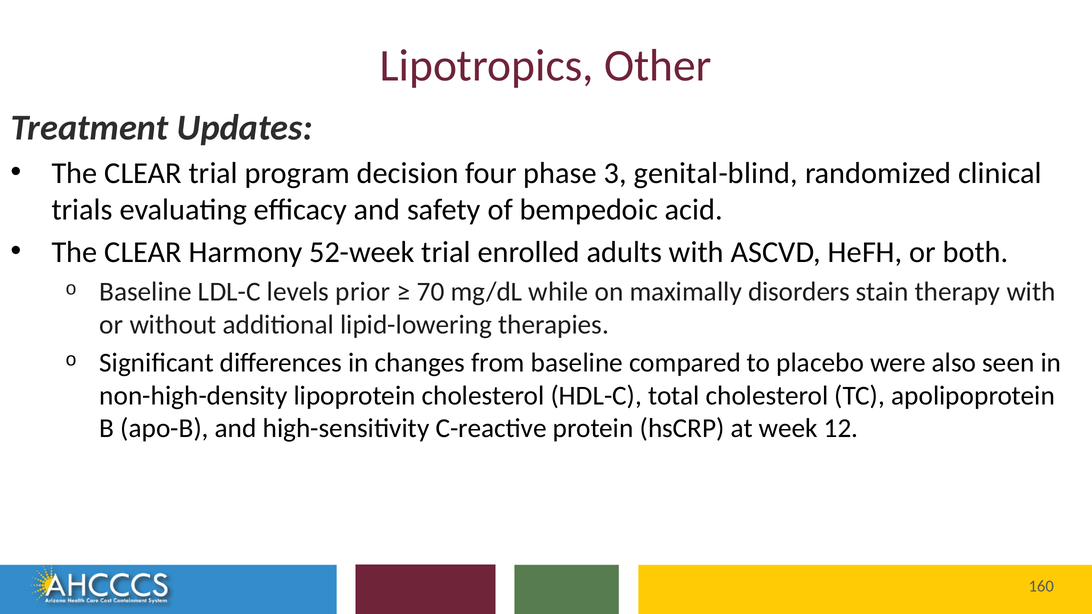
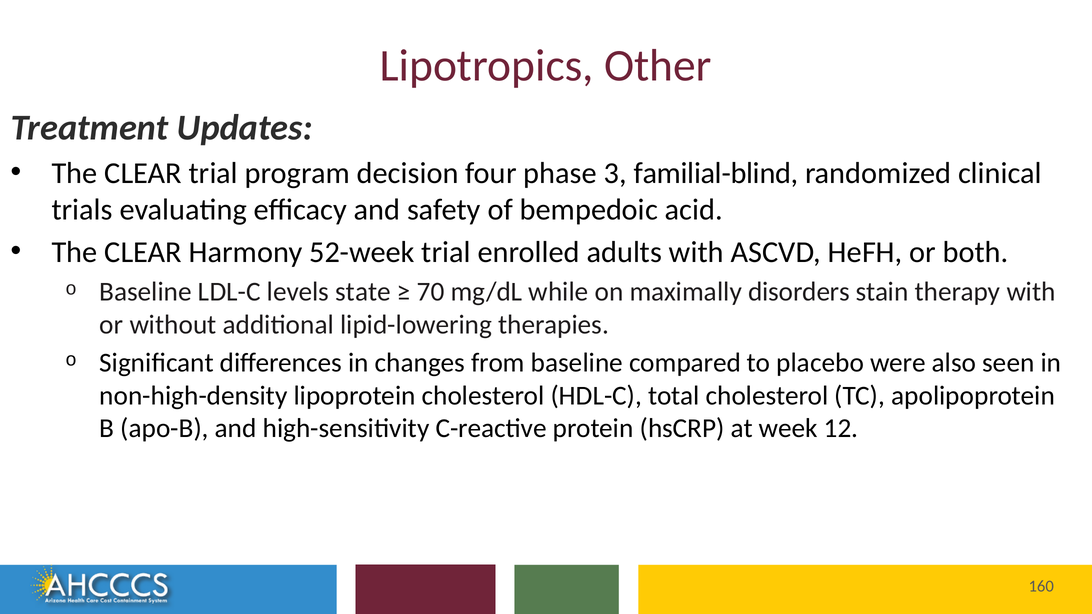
genital-blind: genital-blind -> familial-blind
prior: prior -> state
